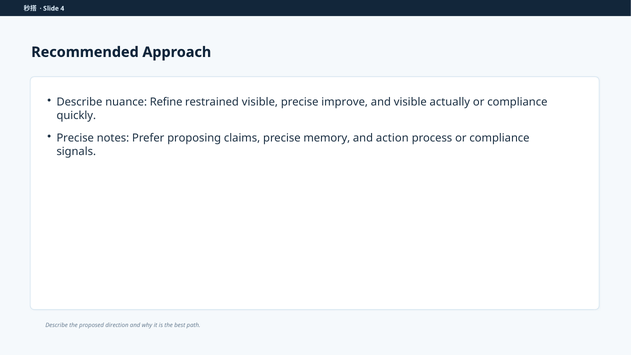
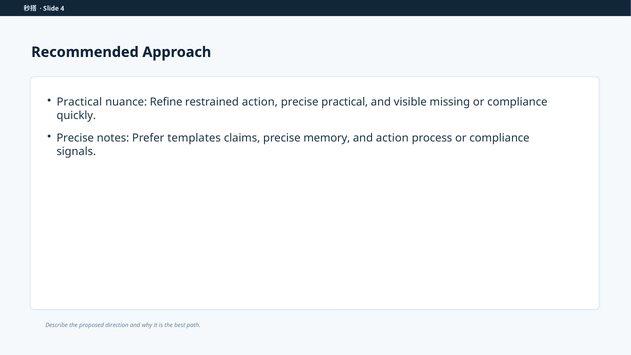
Describe at (79, 102): Describe -> Practical
restrained visible: visible -> action
precise improve: improve -> practical
actually: actually -> missing
proposing: proposing -> templates
